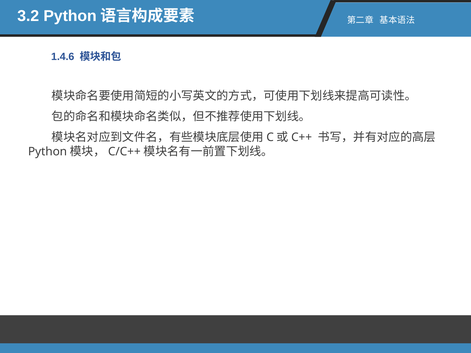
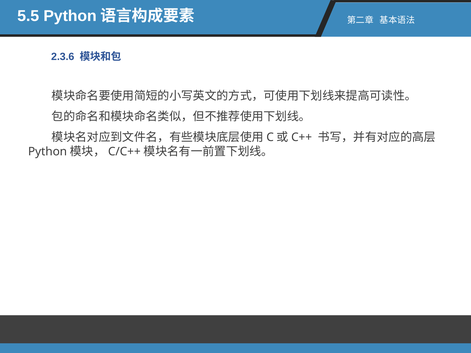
3.2: 3.2 -> 5.5
1.4.6: 1.4.6 -> 2.3.6
